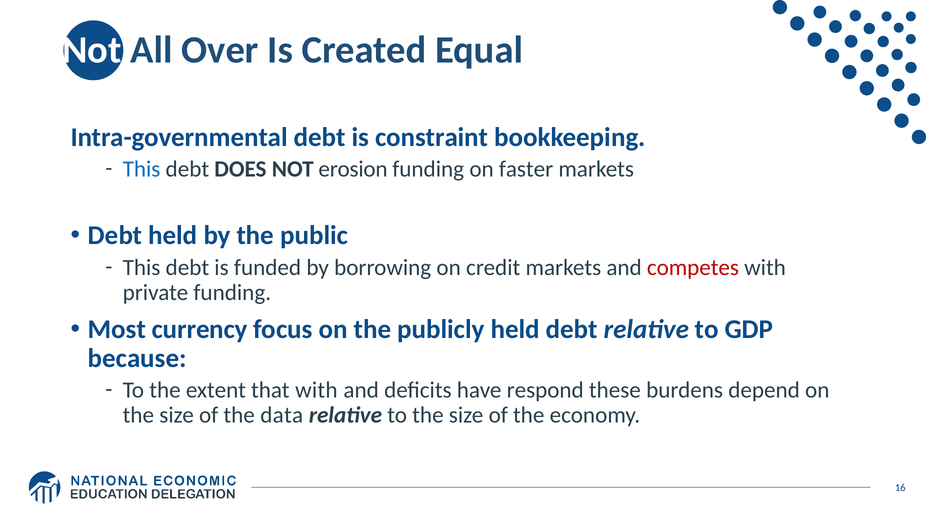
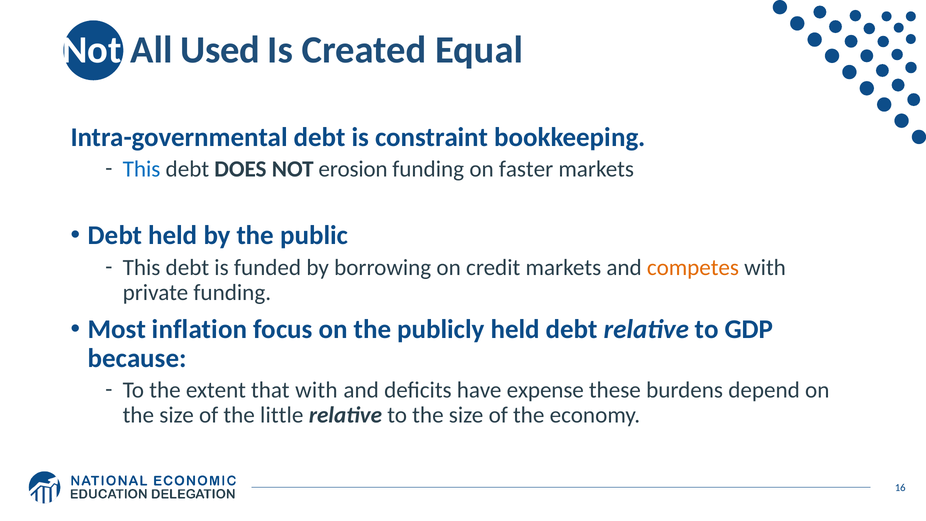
Over: Over -> Used
competes colour: red -> orange
currency: currency -> inflation
respond: respond -> expense
data: data -> little
